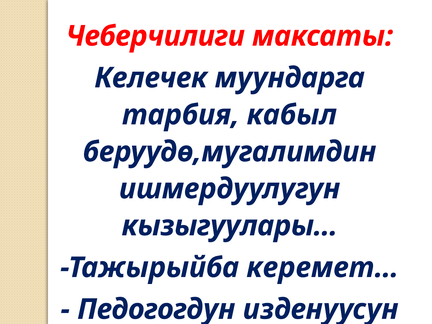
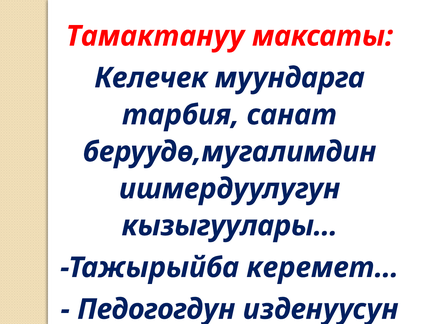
Чеберчилиги: Чеберчилиги -> Тамактануу
кабыл: кабыл -> санат
